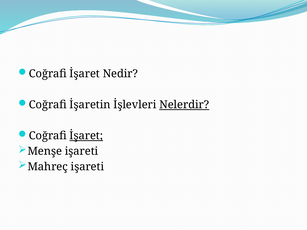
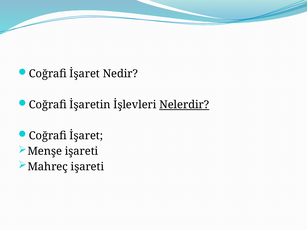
İşaret at (86, 136) underline: present -> none
